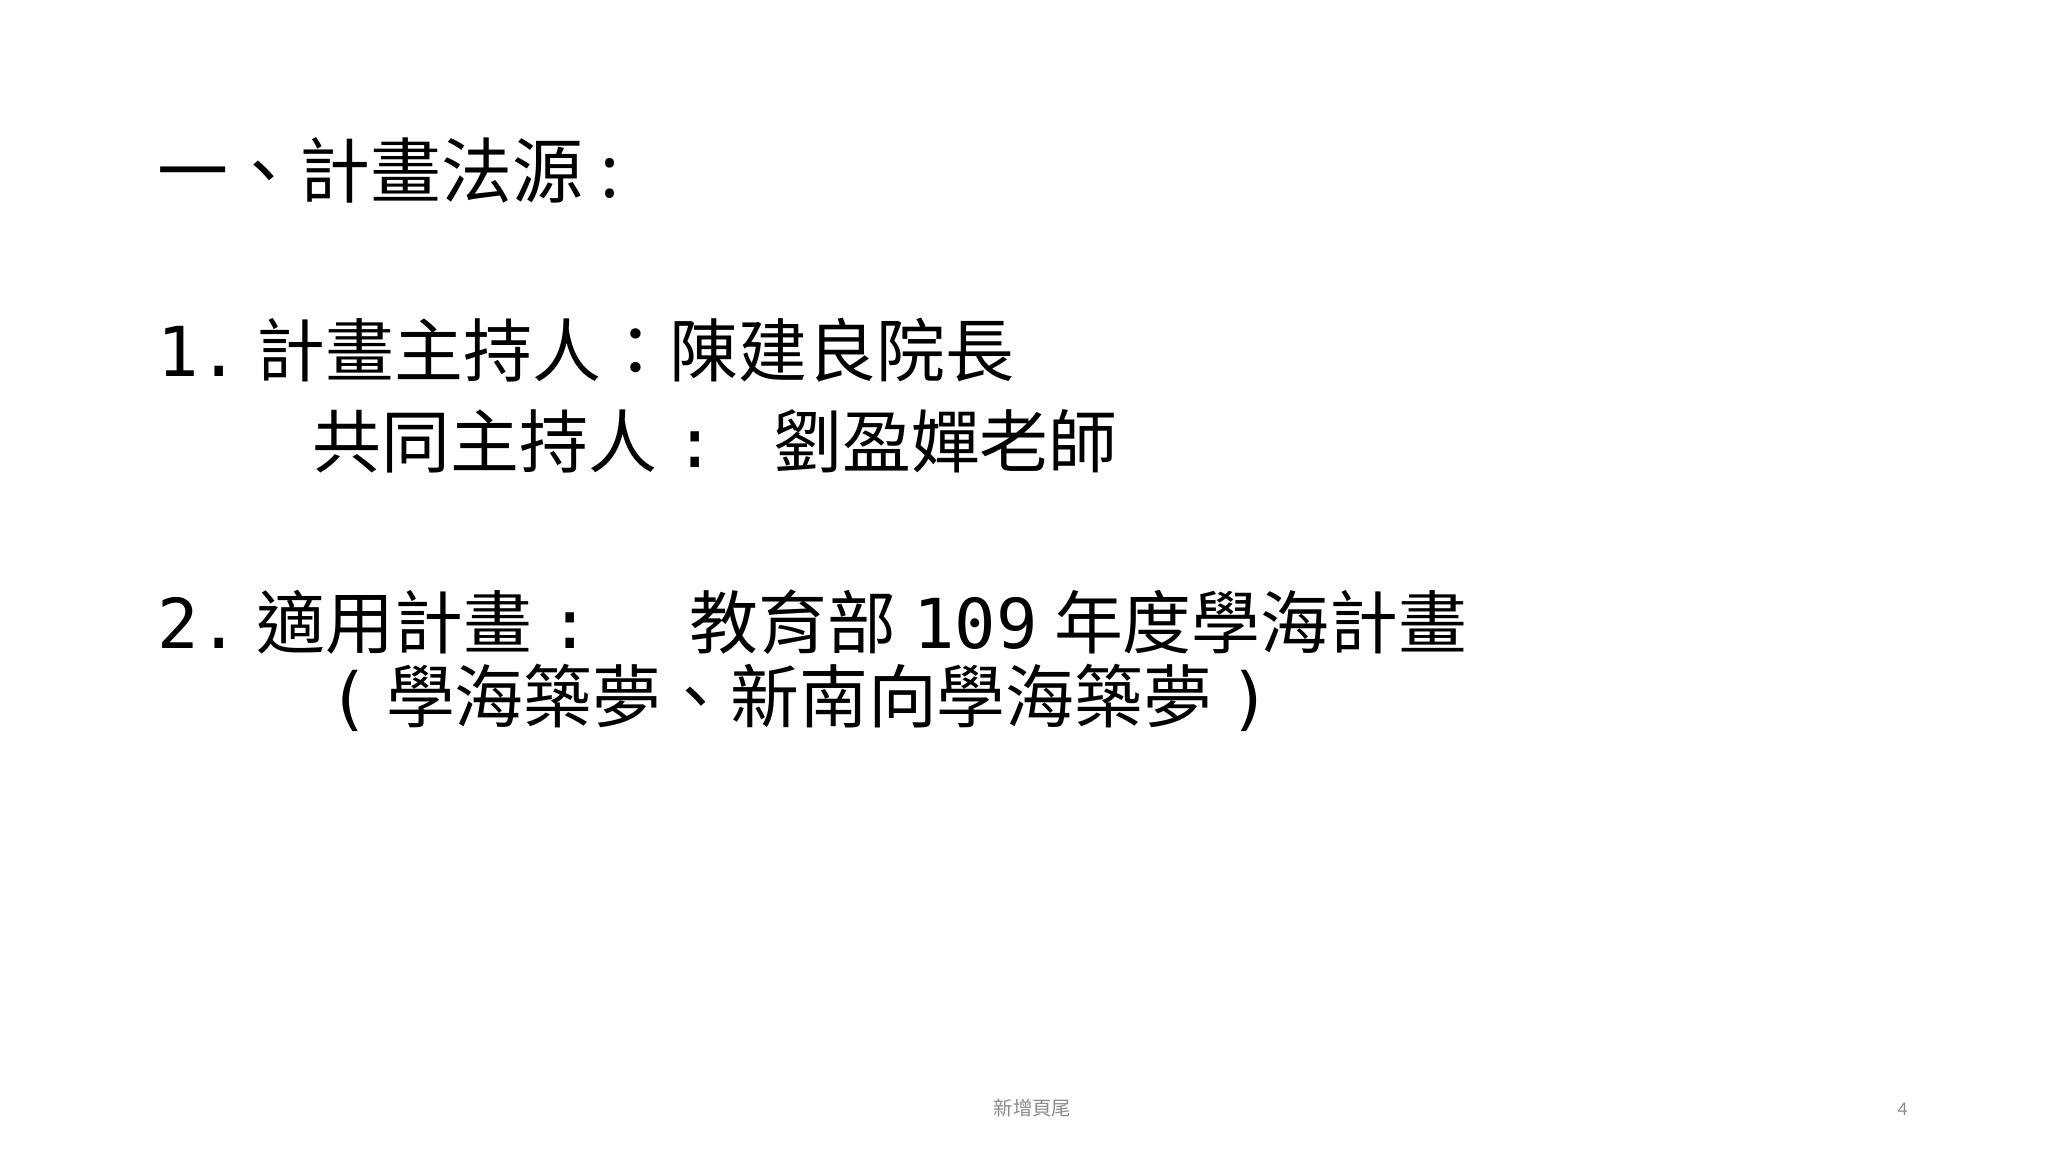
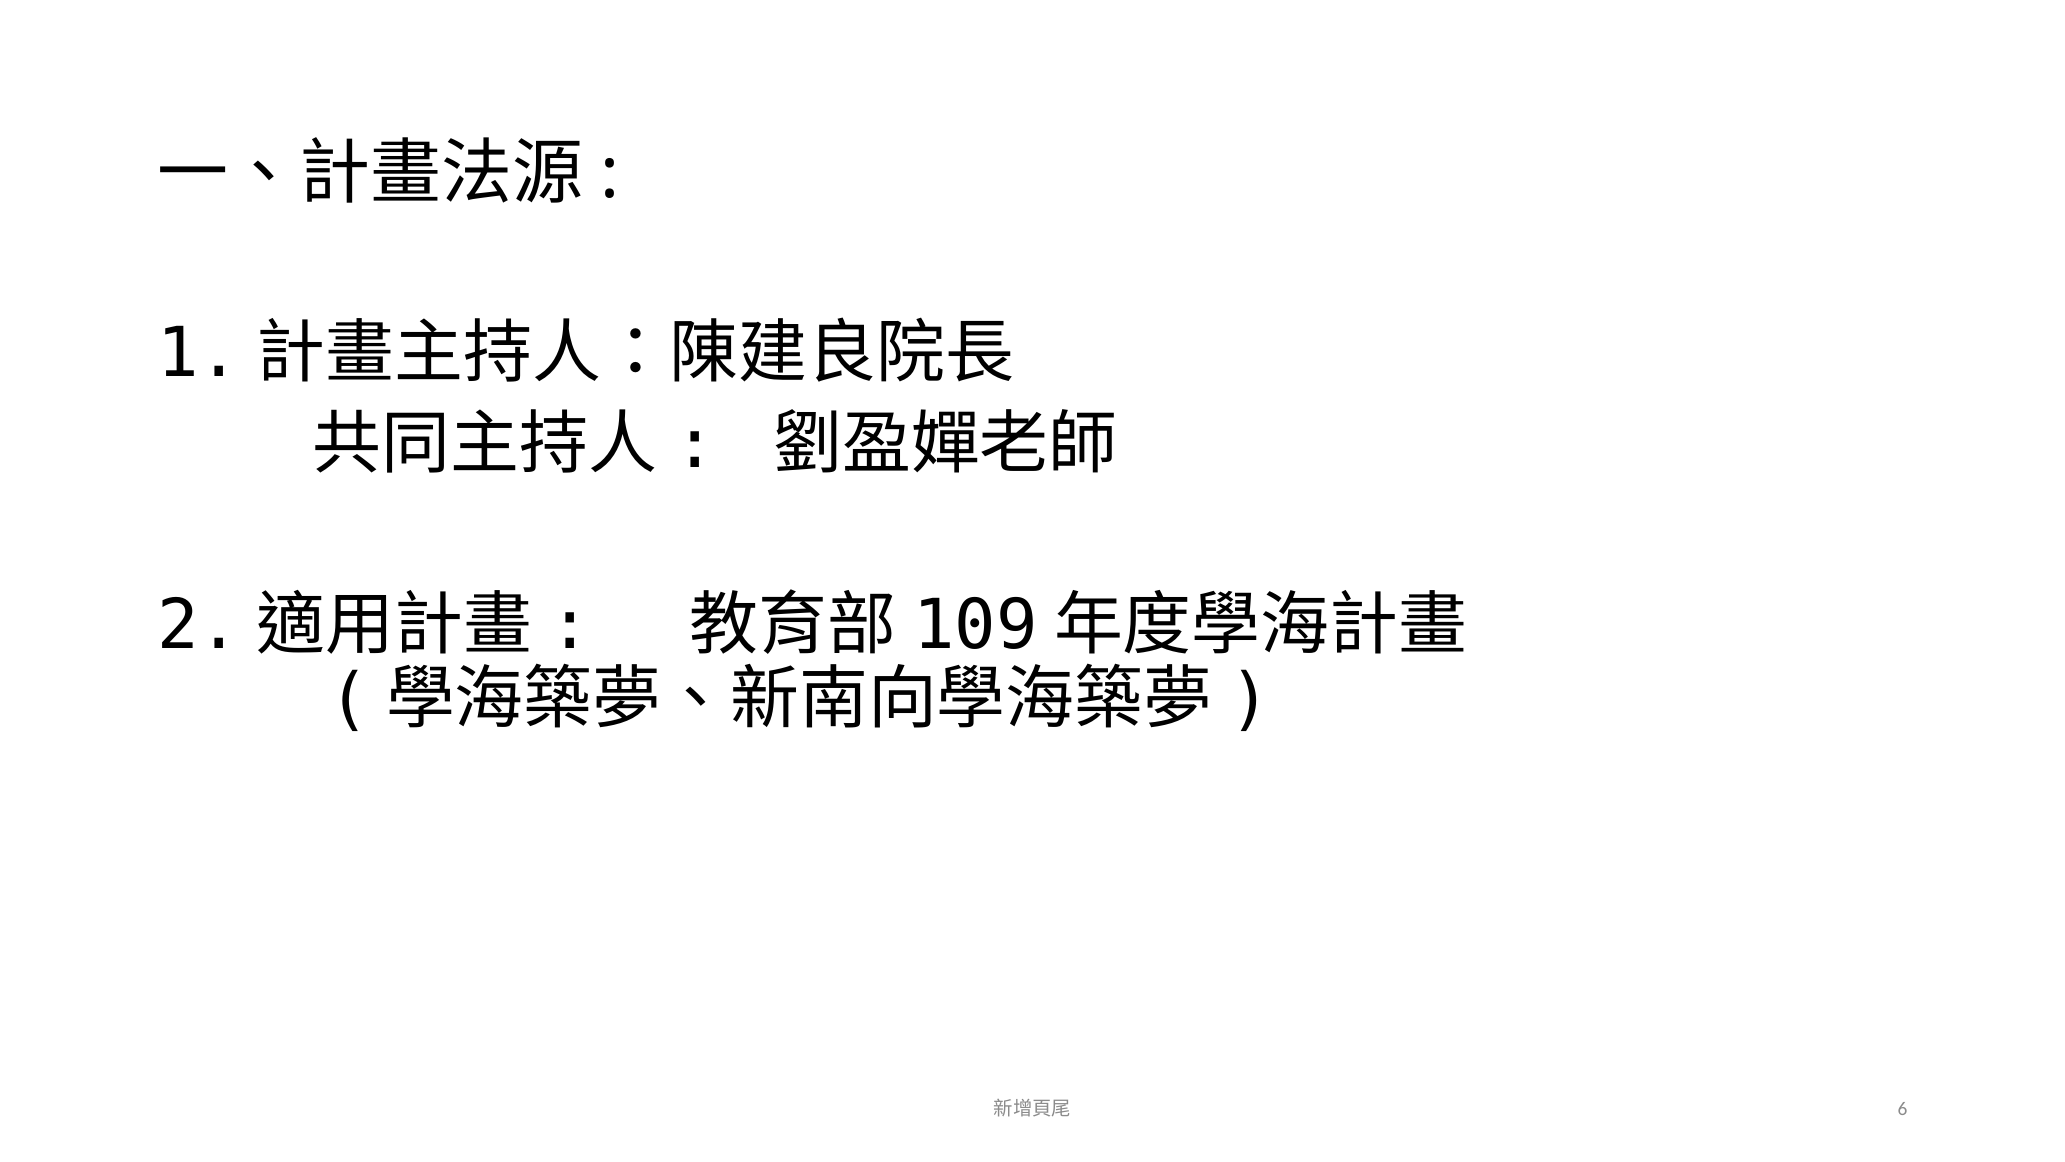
4: 4 -> 6
